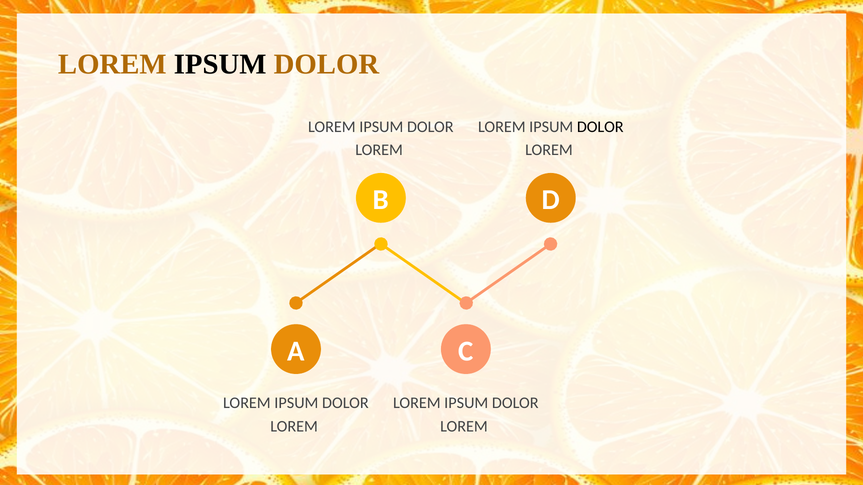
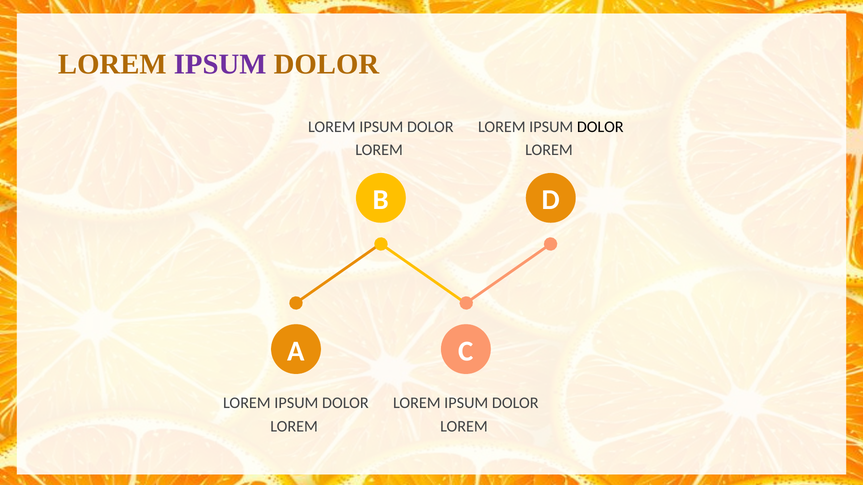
IPSUM at (220, 64) colour: black -> purple
